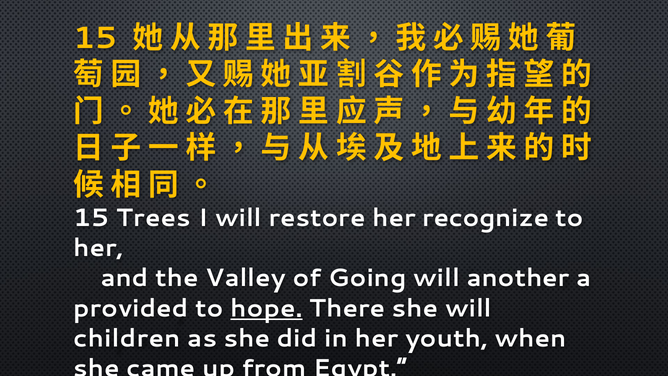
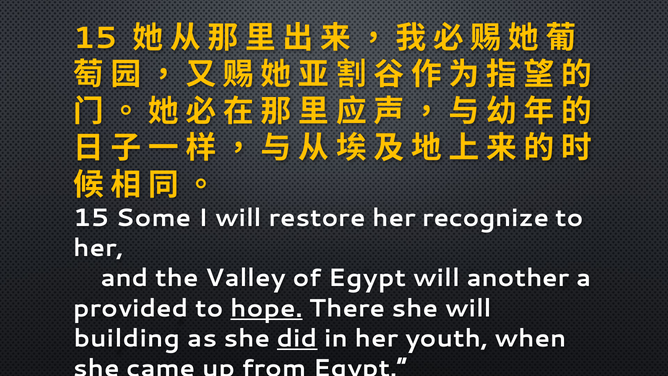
Trees: Trees -> Some
of Going: Going -> Egypt
children: children -> building
did underline: none -> present
